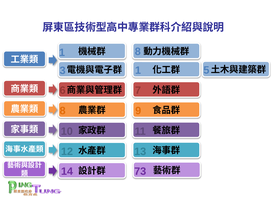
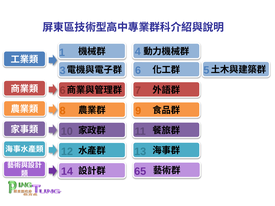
1 8: 8 -> 4
1 at (138, 70): 1 -> 6
73: 73 -> 65
